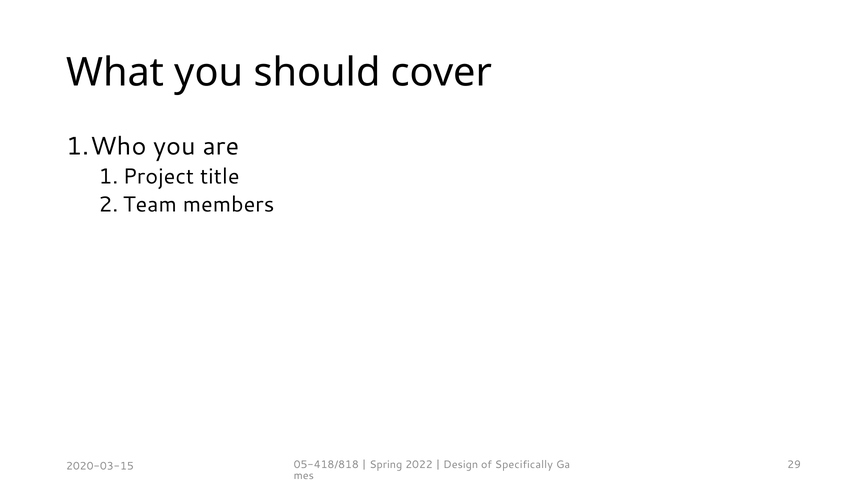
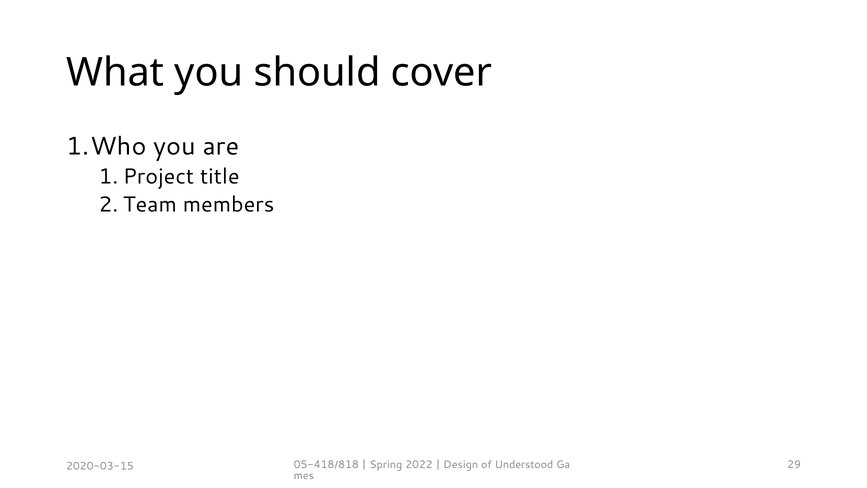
Specifically: Specifically -> Understood
